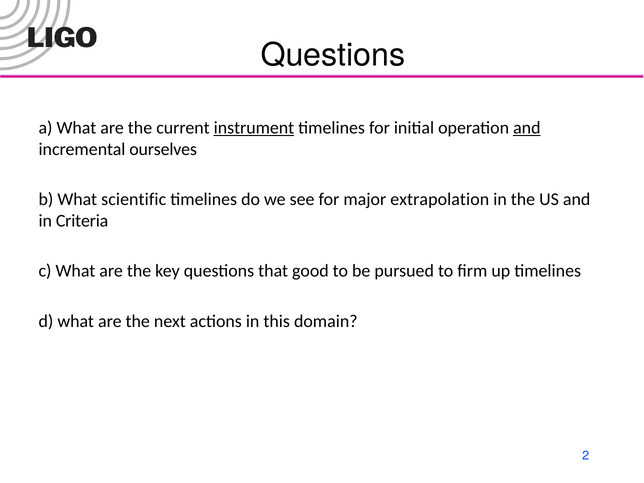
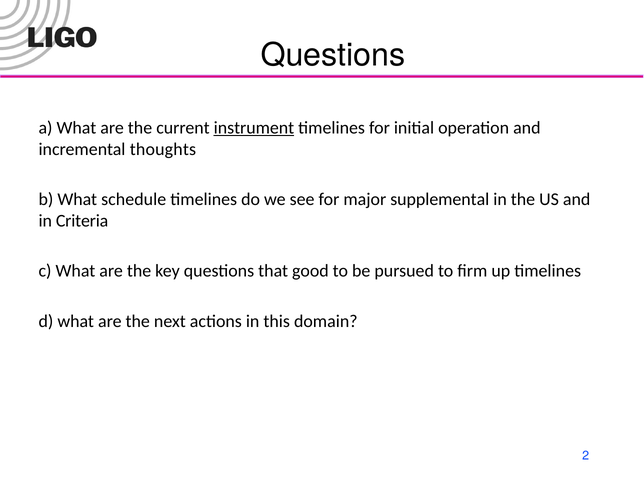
and at (527, 128) underline: present -> none
ourselves: ourselves -> thoughts
scientific: scientific -> schedule
extrapolation: extrapolation -> supplemental
